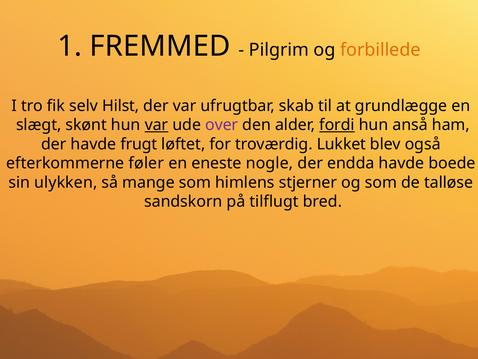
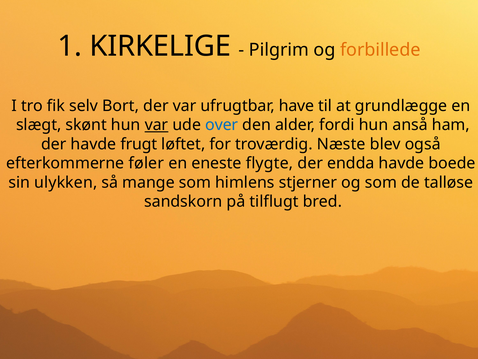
FREMMED: FREMMED -> KIRKELIGE
Hilst: Hilst -> Bort
skab: skab -> have
over colour: purple -> blue
fordi underline: present -> none
Lukket: Lukket -> Næste
nogle: nogle -> flygte
